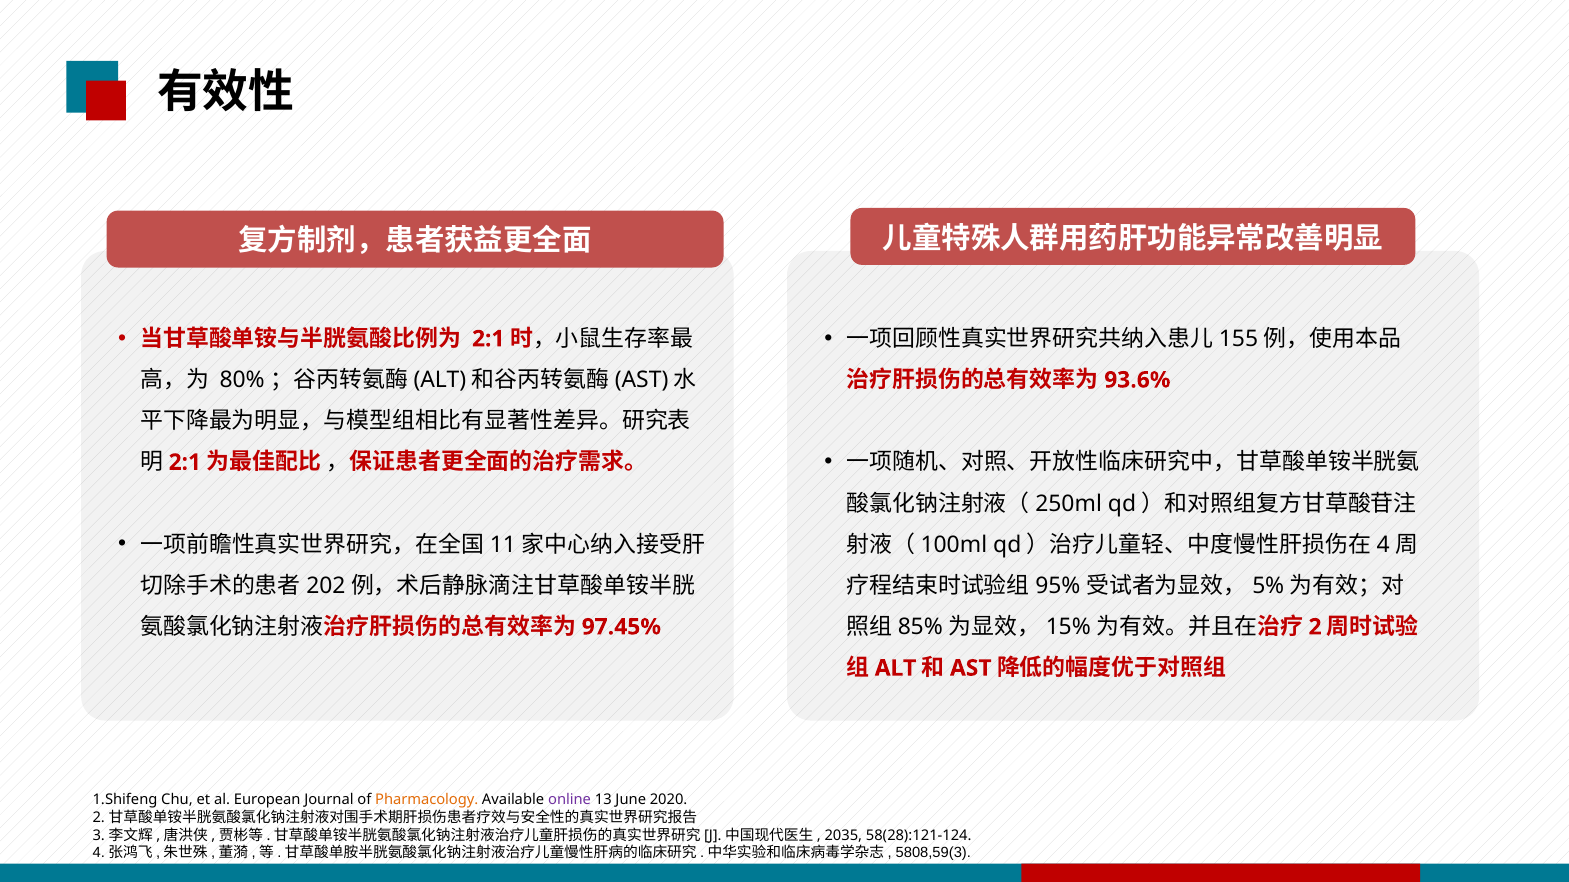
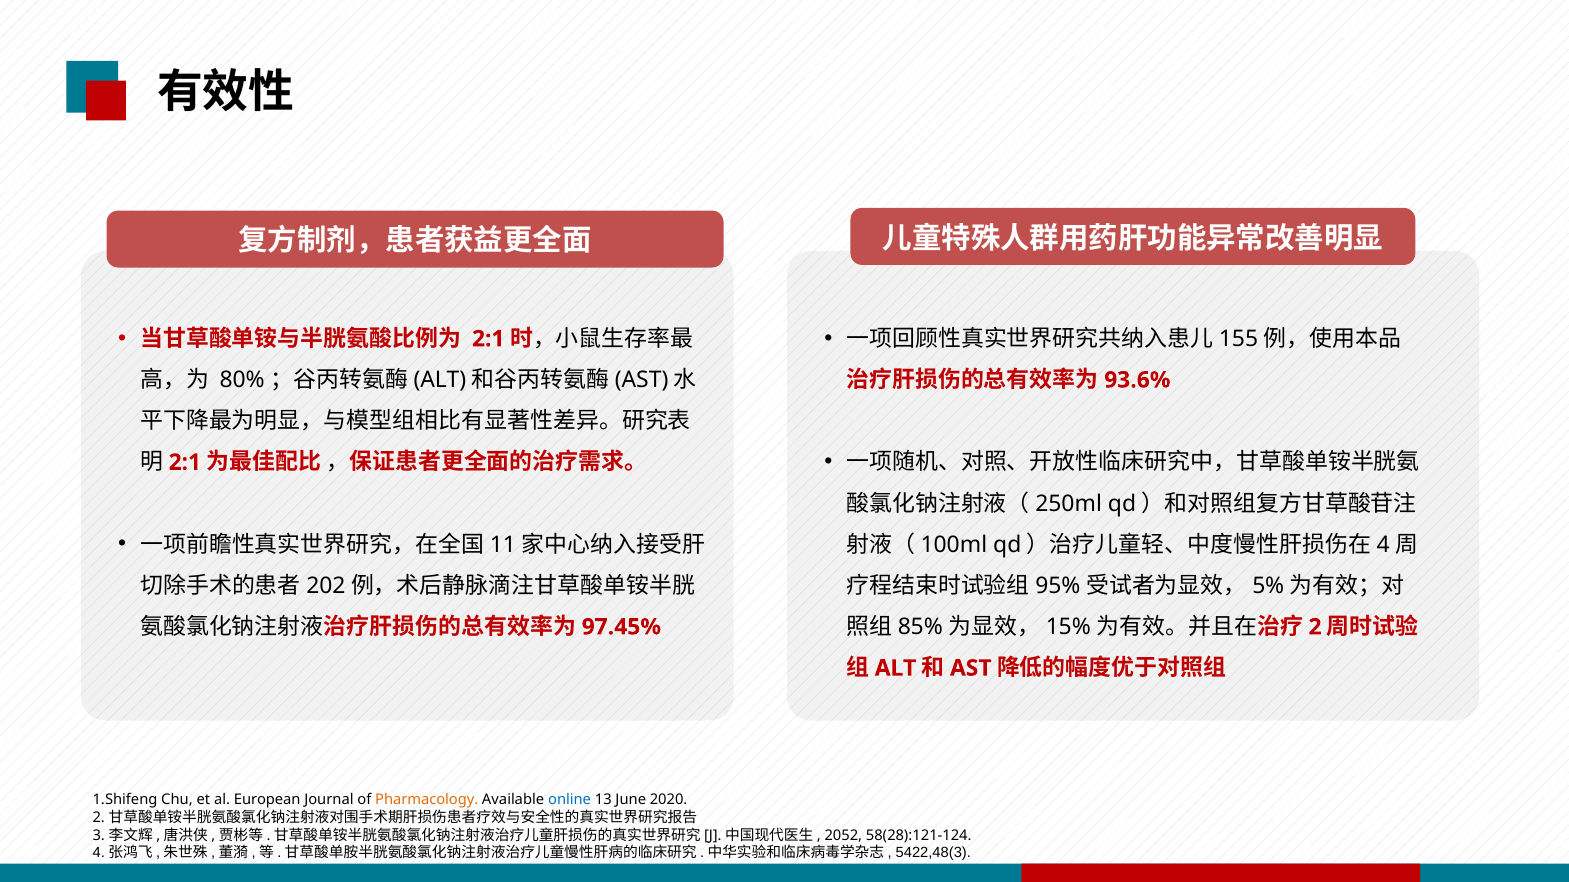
online colour: purple -> blue
2035: 2035 -> 2052
5808,59(3: 5808,59(3 -> 5422,48(3
